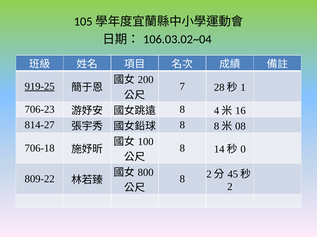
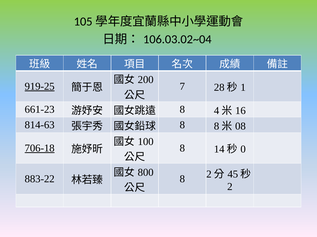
706-23: 706-23 -> 661-23
814-27: 814-27 -> 814-63
706-18 underline: none -> present
809-22: 809-22 -> 883-22
